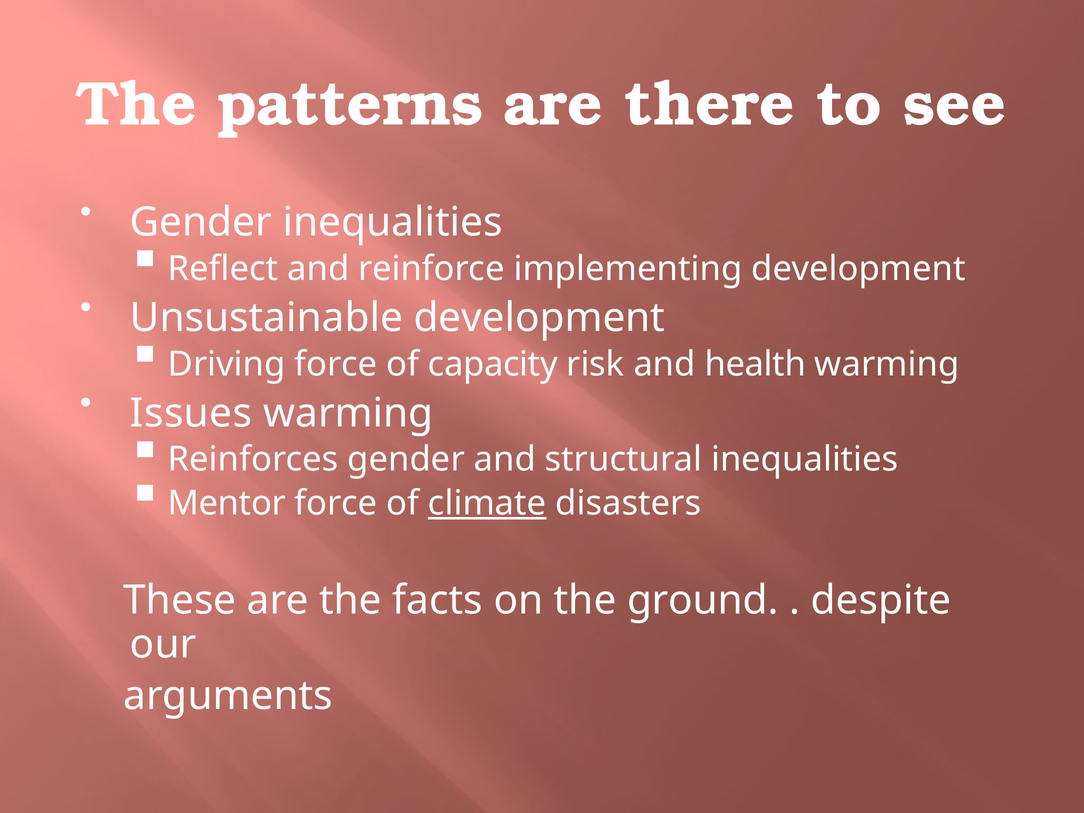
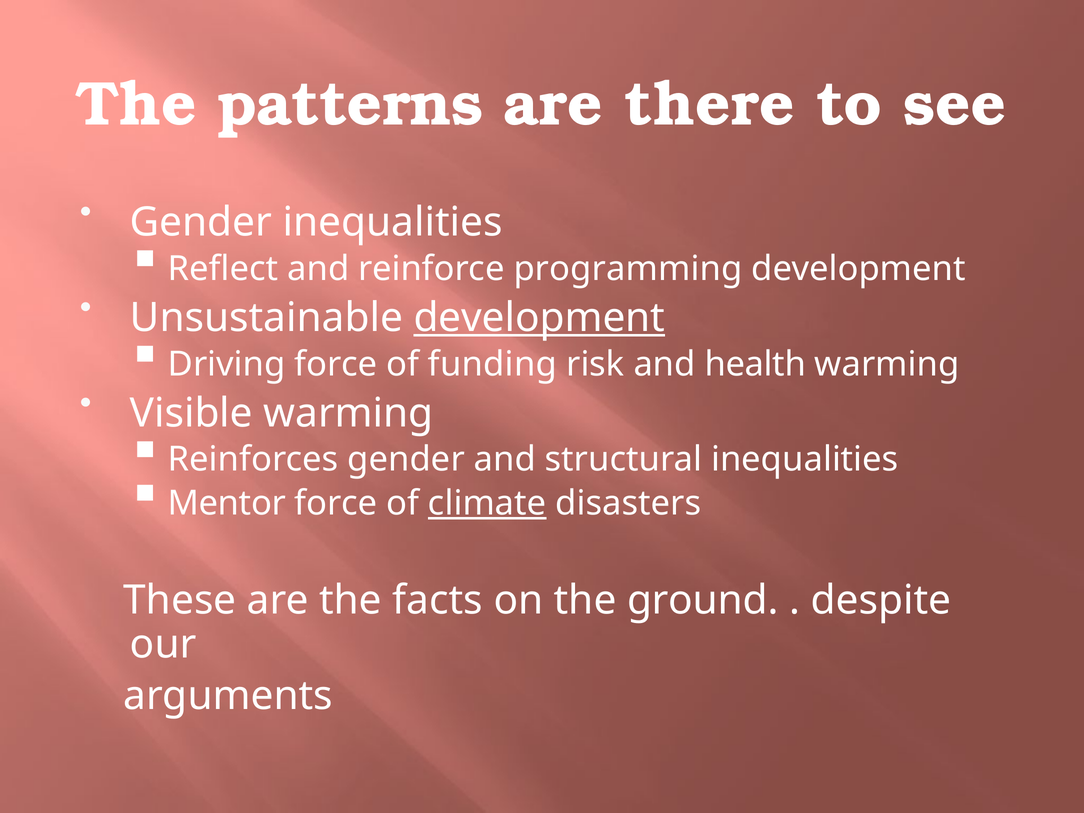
implementing: implementing -> programming
development at (539, 318) underline: none -> present
capacity: capacity -> funding
Issues: Issues -> Visible
